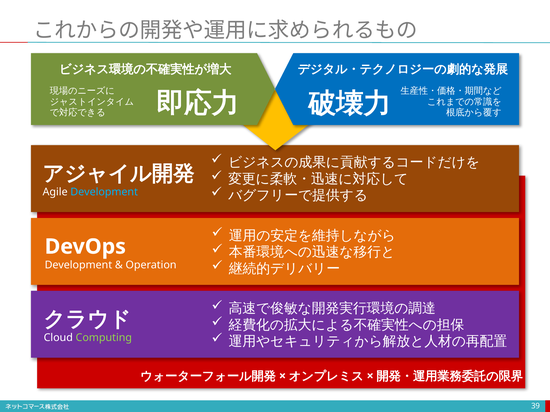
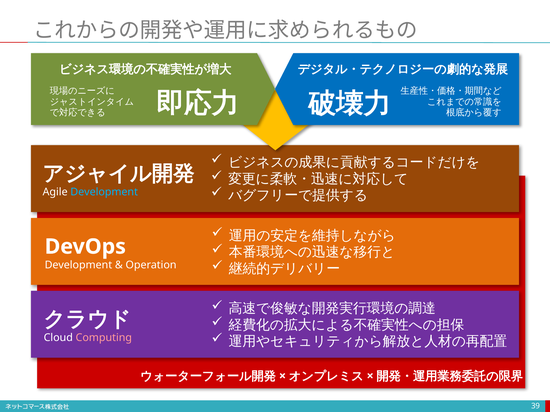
Computing colour: light green -> pink
